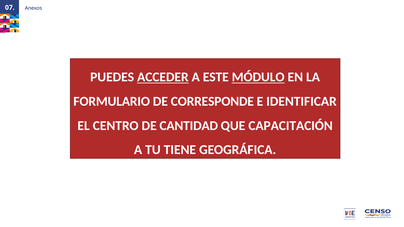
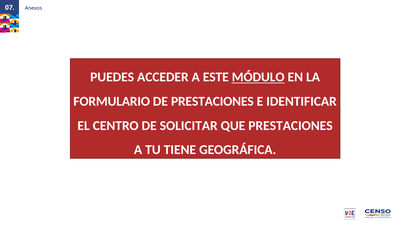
ACCEDER underline: present -> none
DE CORRESPONDE: CORRESPONDE -> PRESTACIONES
CANTIDAD: CANTIDAD -> SOLICITAR
QUE CAPACITACIÓN: CAPACITACIÓN -> PRESTACIONES
